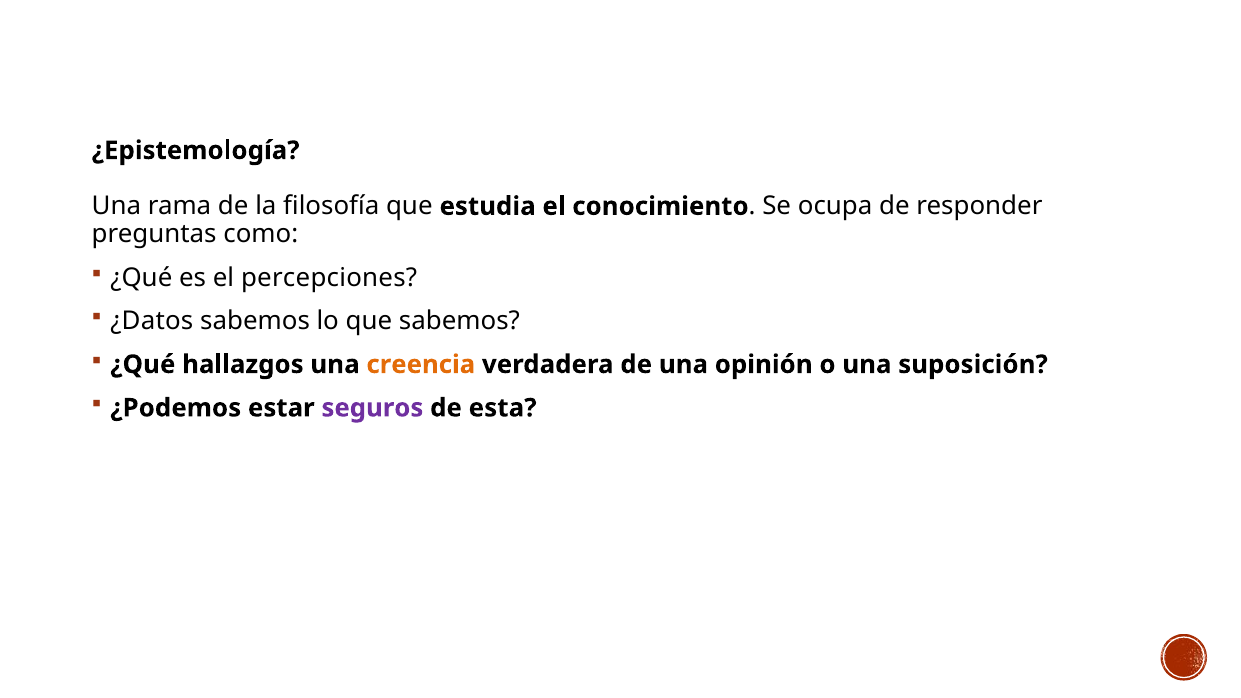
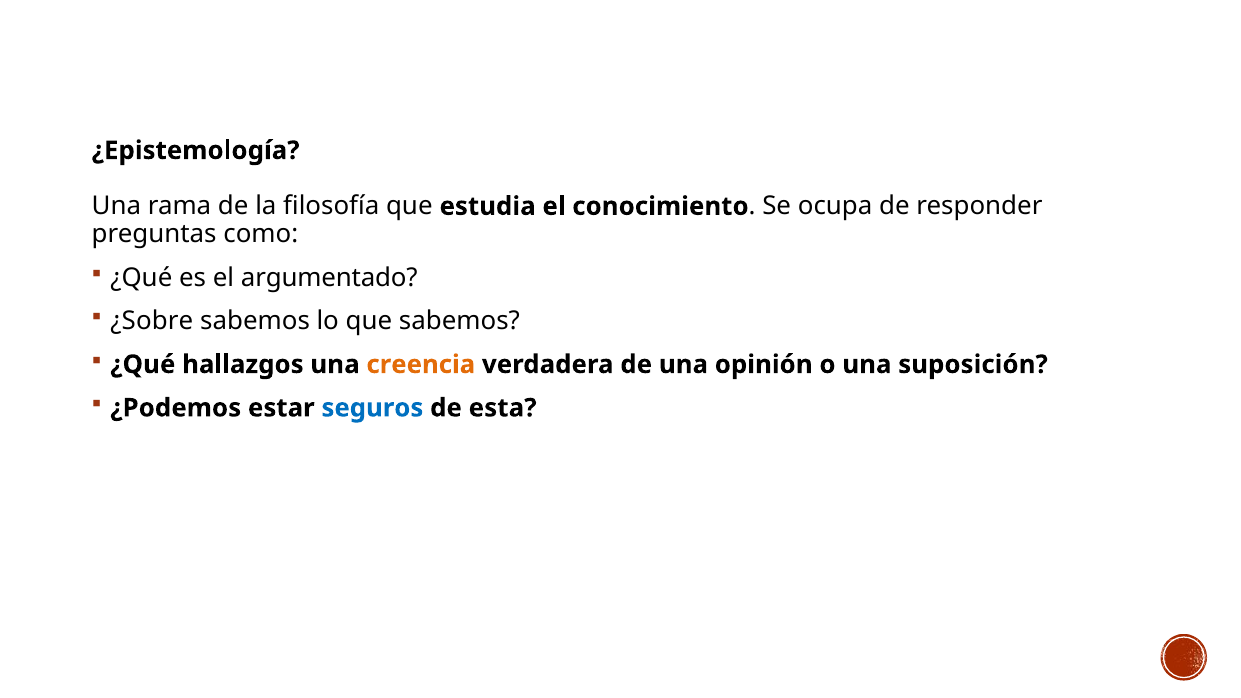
percepciones: percepciones -> argumentado
¿Datos: ¿Datos -> ¿Sobre
seguros colour: purple -> blue
